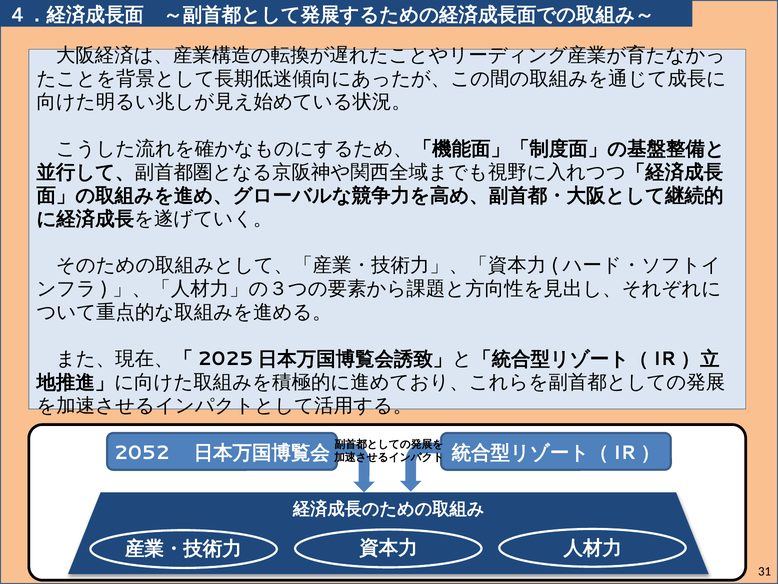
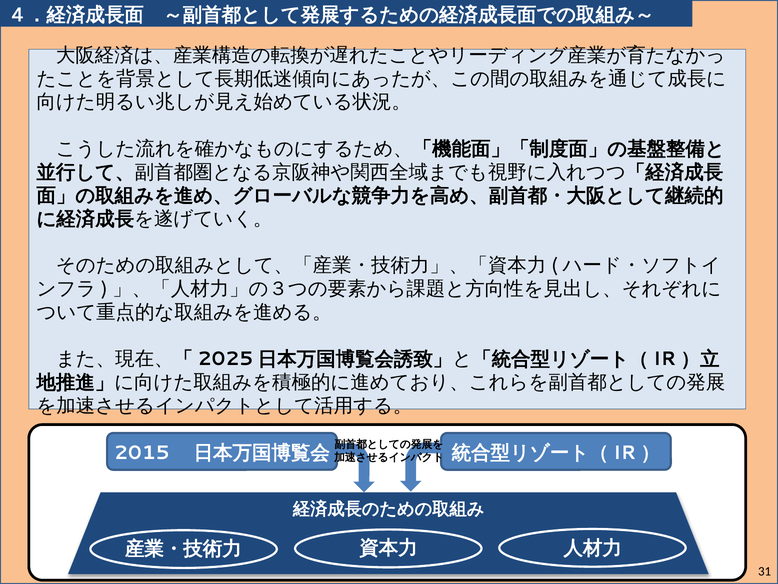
2052: 2052 -> 2015
